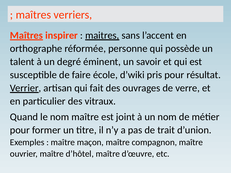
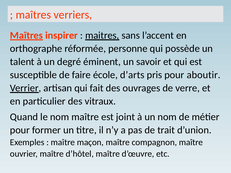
d’wiki: d’wiki -> d’arts
résultat: résultat -> aboutir
